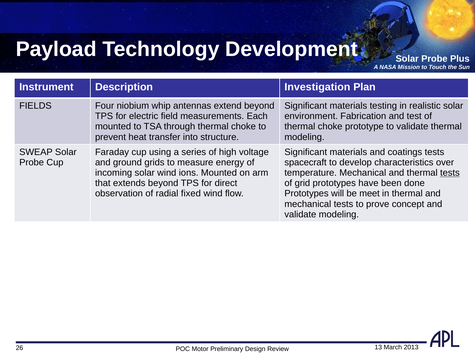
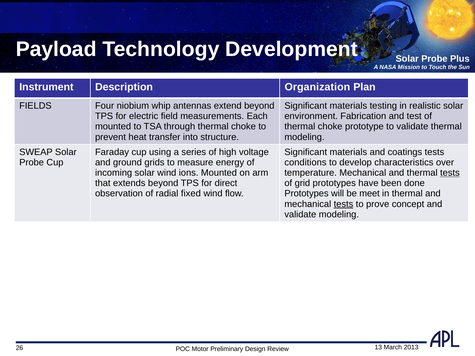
Investigation: Investigation -> Organization
spacecraft: spacecraft -> conditions
tests at (344, 204) underline: none -> present
